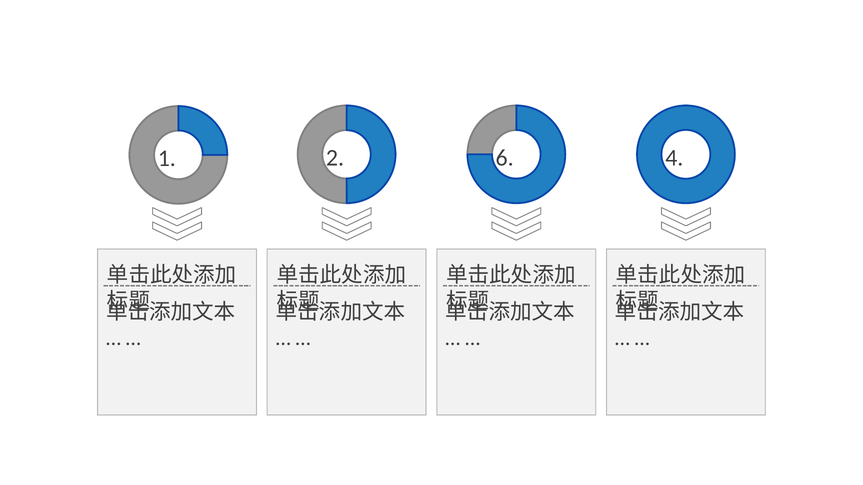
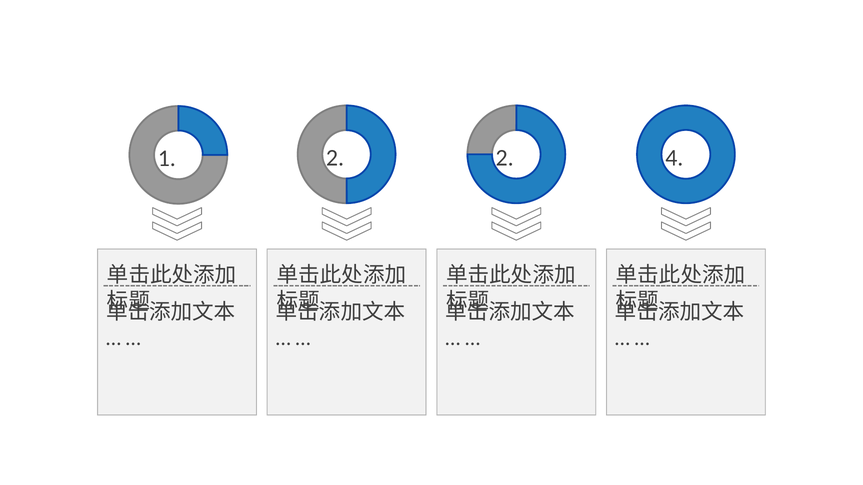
2 6: 6 -> 2
